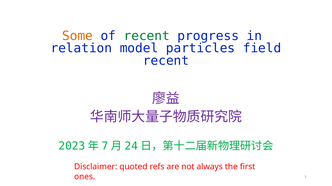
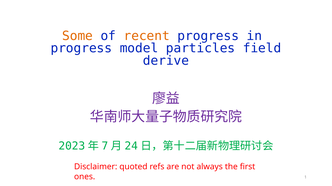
recent at (147, 36) colour: green -> orange
relation at (81, 48): relation -> progress
recent at (166, 61): recent -> derive
